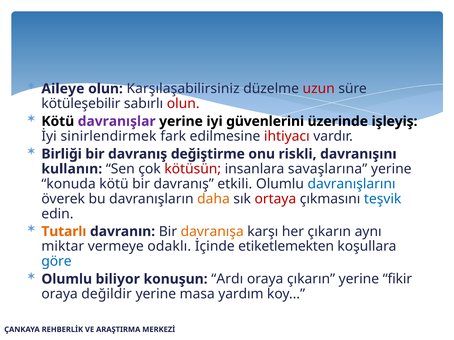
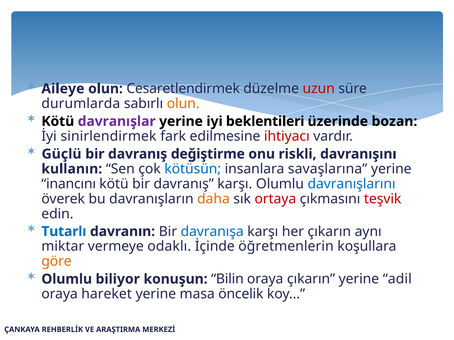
Karşılaşabilirsiniz: Karşılaşabilirsiniz -> Cesaretlendirmek
kötüleşebilir: kötüleşebilir -> durumlarda
olun at (183, 104) colour: red -> orange
güvenlerini: güvenlerini -> beklentileri
işleyiş: işleyiş -> bozan
Birliği: Birliği -> Güçlü
kötüsün colour: red -> blue
konuda: konuda -> inancını
davranış etkili: etkili -> karşı
teşvik colour: blue -> red
Tutarlı colour: orange -> blue
davranışa colour: orange -> blue
etiketlemekten: etiketlemekten -> öğretmenlerin
göre colour: blue -> orange
Ardı: Ardı -> Bilin
fikir: fikir -> adil
değildir: değildir -> hareket
yardım: yardım -> öncelik
